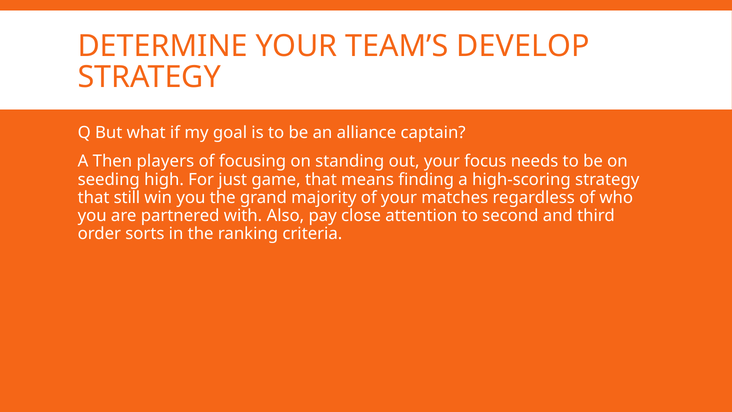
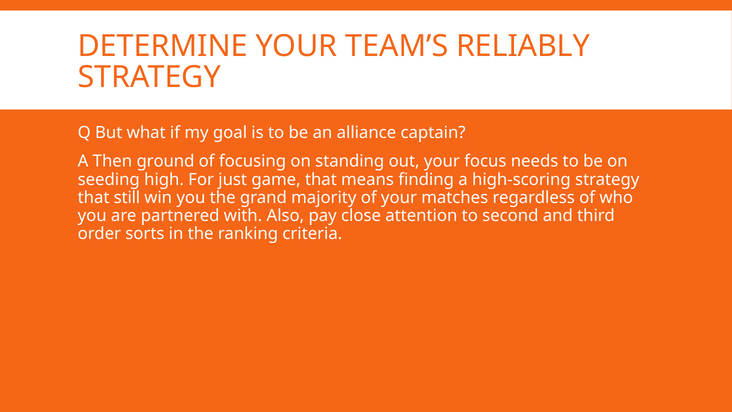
DEVELOP: DEVELOP -> RELIABLY
players: players -> ground
